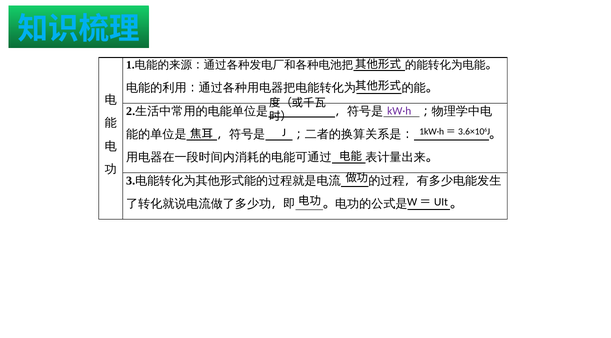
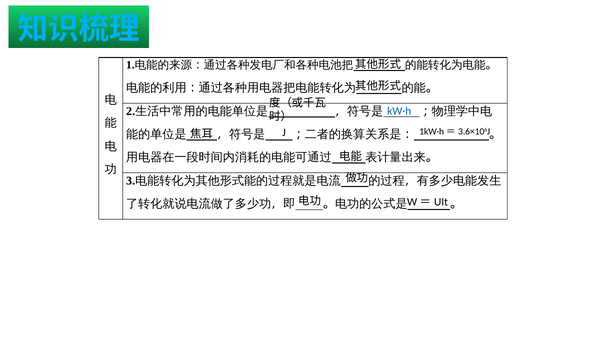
kW·h colour: purple -> blue
